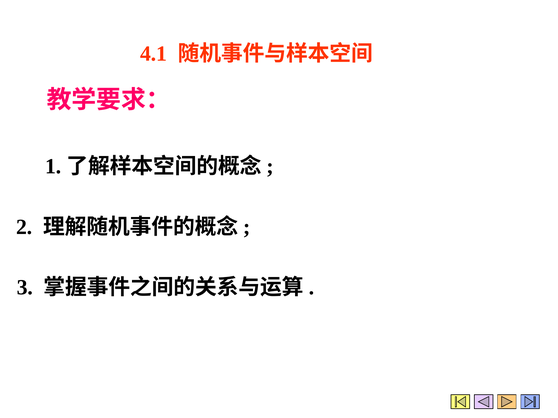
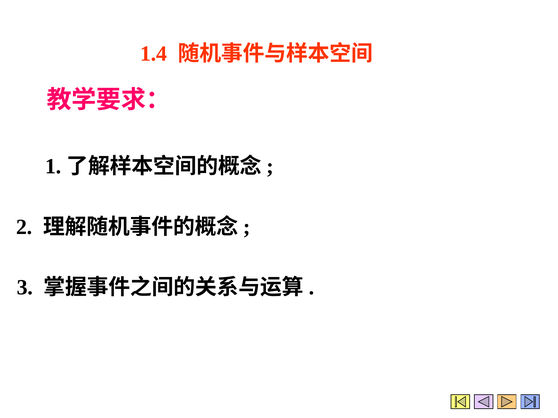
4.1: 4.1 -> 1.4
